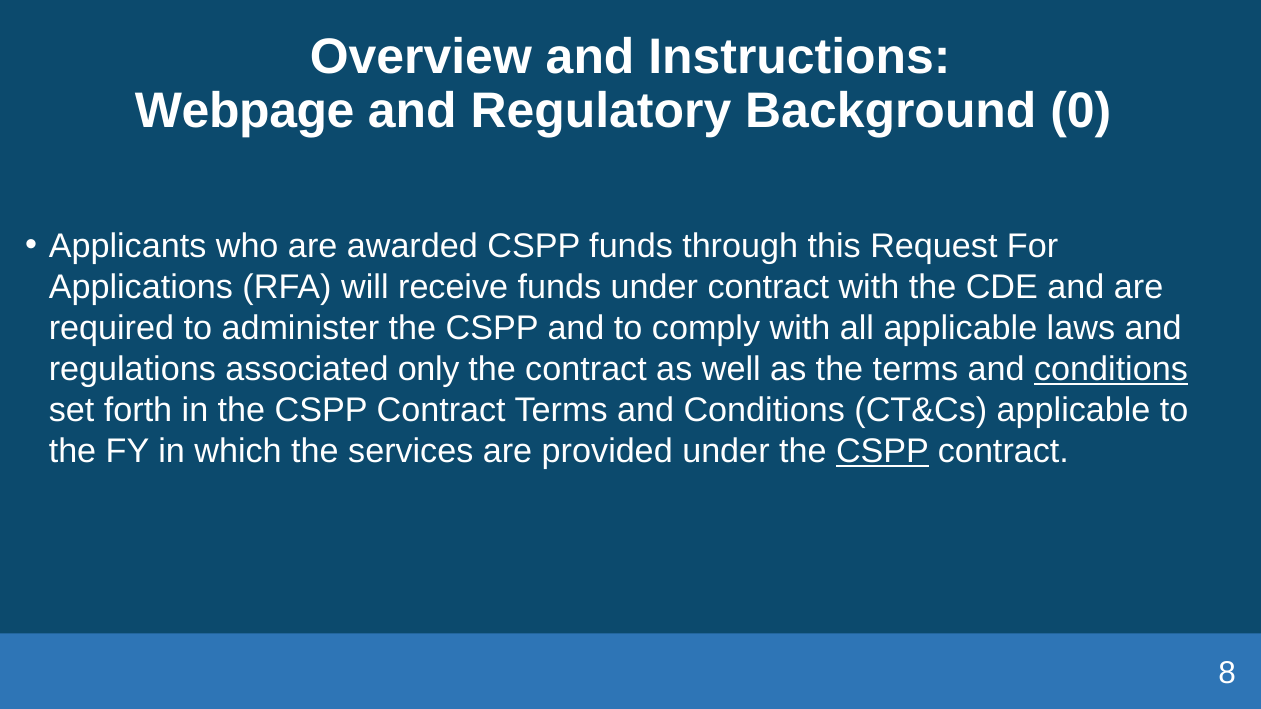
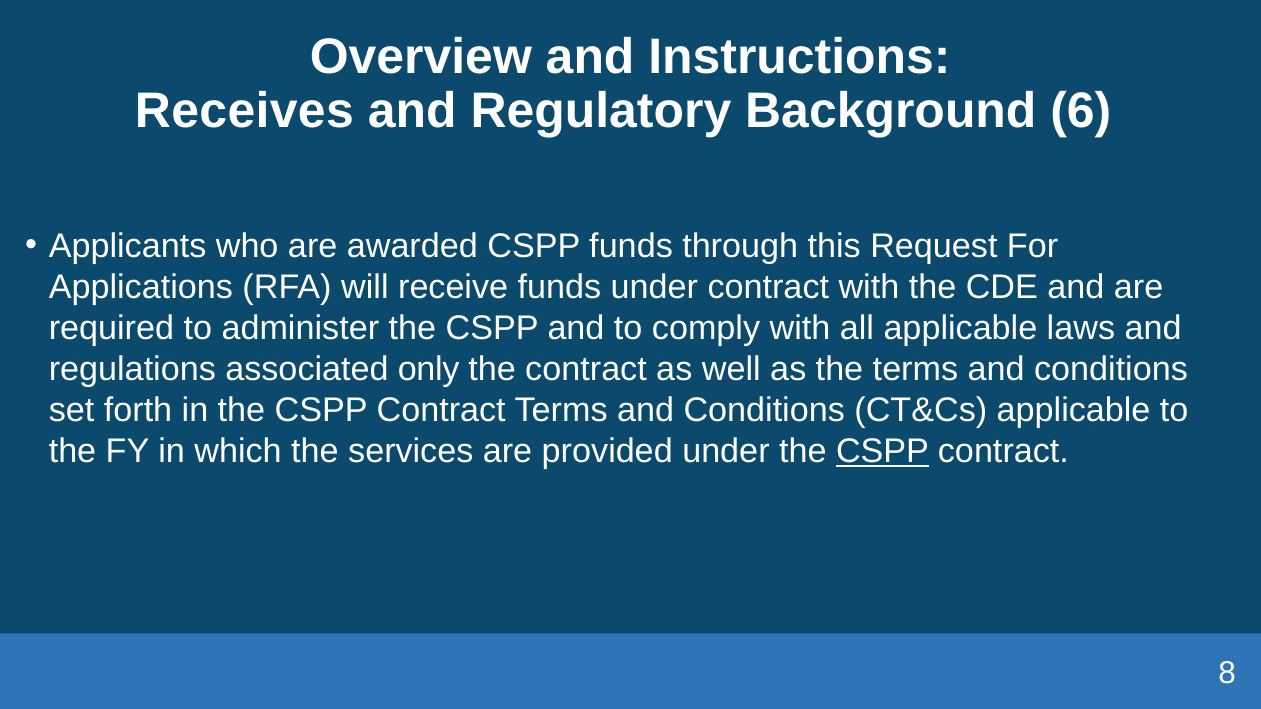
Webpage: Webpage -> Receives
0: 0 -> 6
conditions at (1111, 369) underline: present -> none
